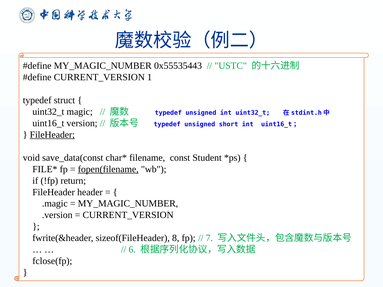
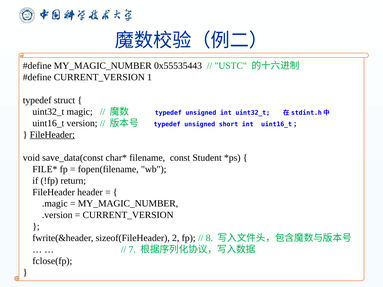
fopen(filename underline: present -> none
8: 8 -> 2
7: 7 -> 8
6: 6 -> 7
